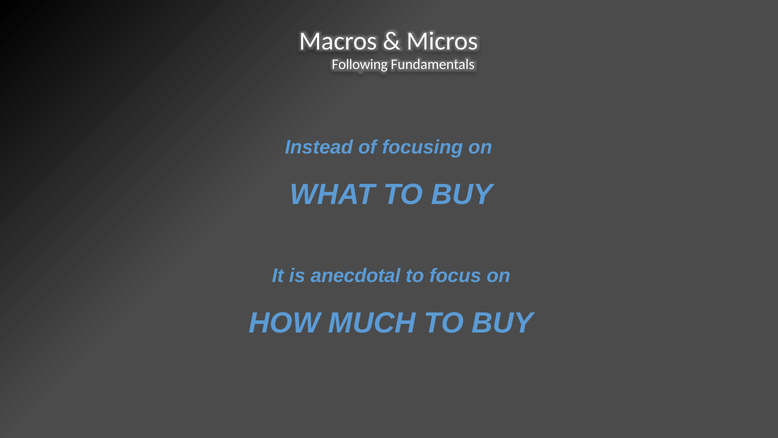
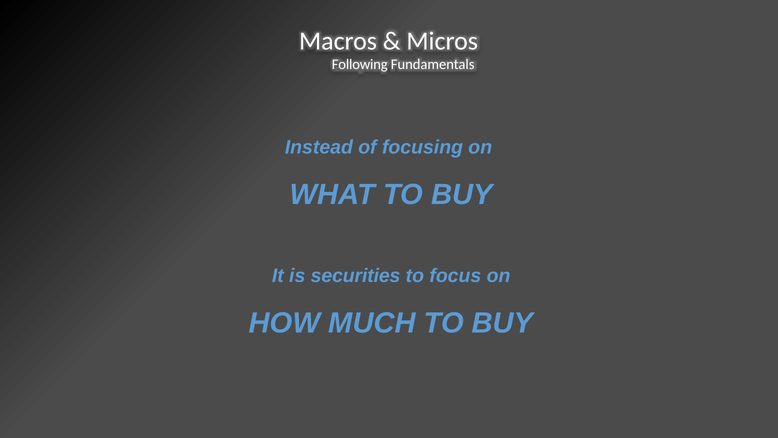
anecdotal: anecdotal -> securities
